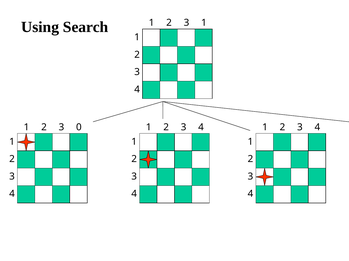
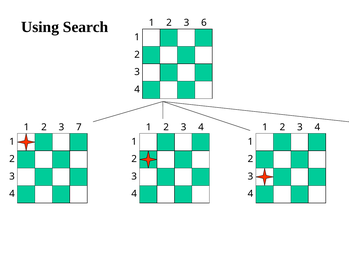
2 1: 1 -> 6
0: 0 -> 7
